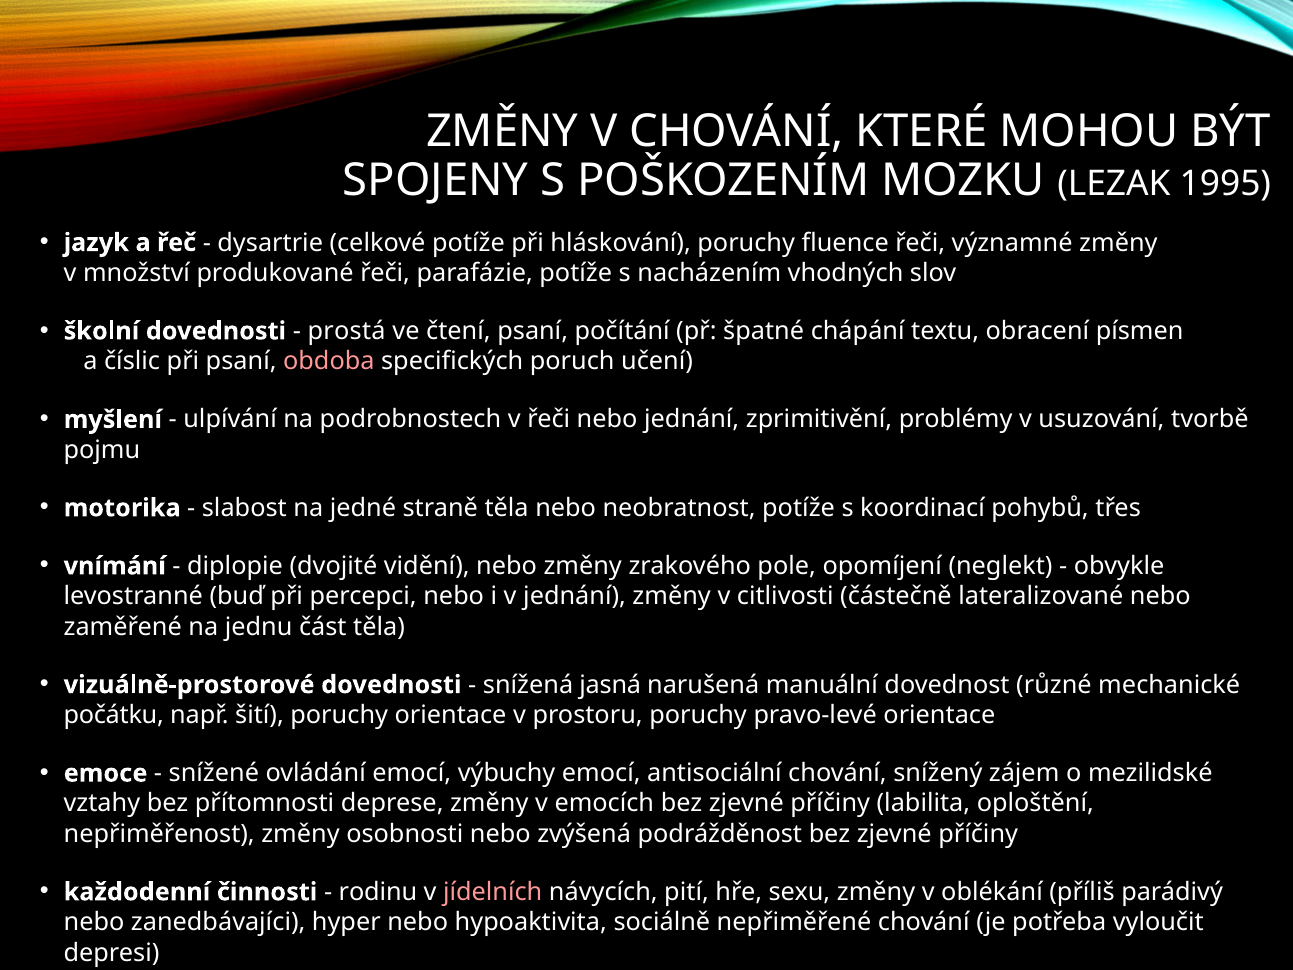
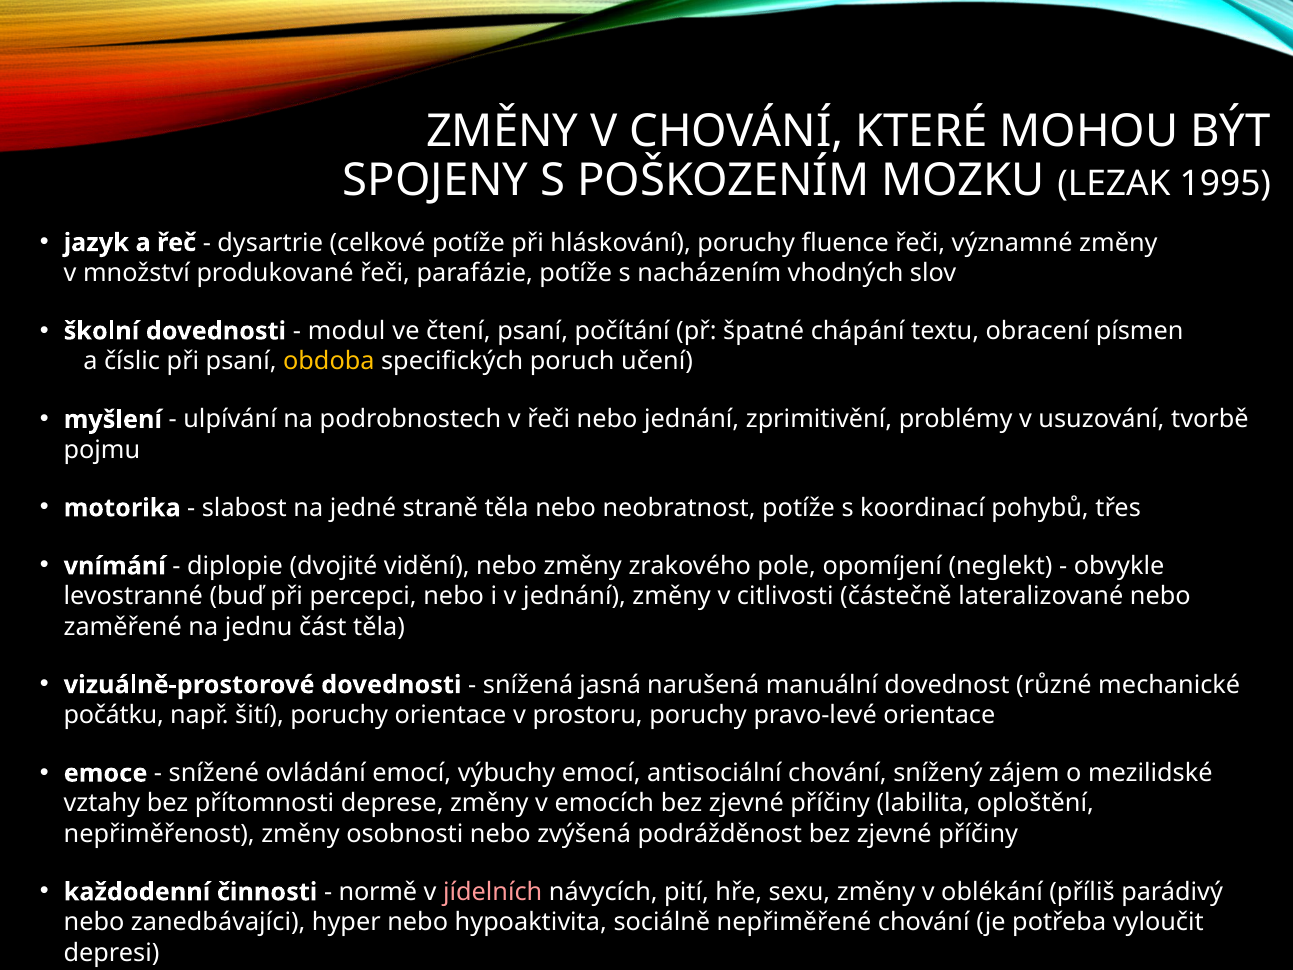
prostá: prostá -> modul
obdoba colour: pink -> yellow
rodinu: rodinu -> normě
